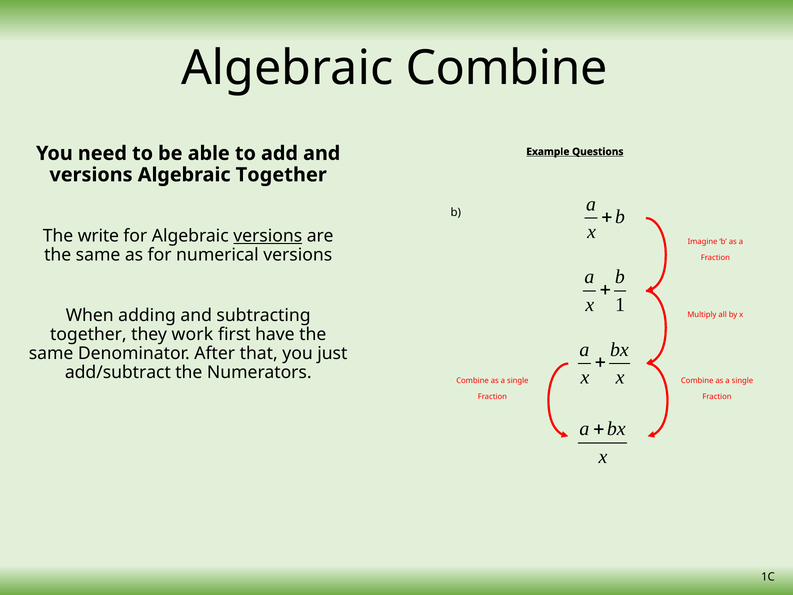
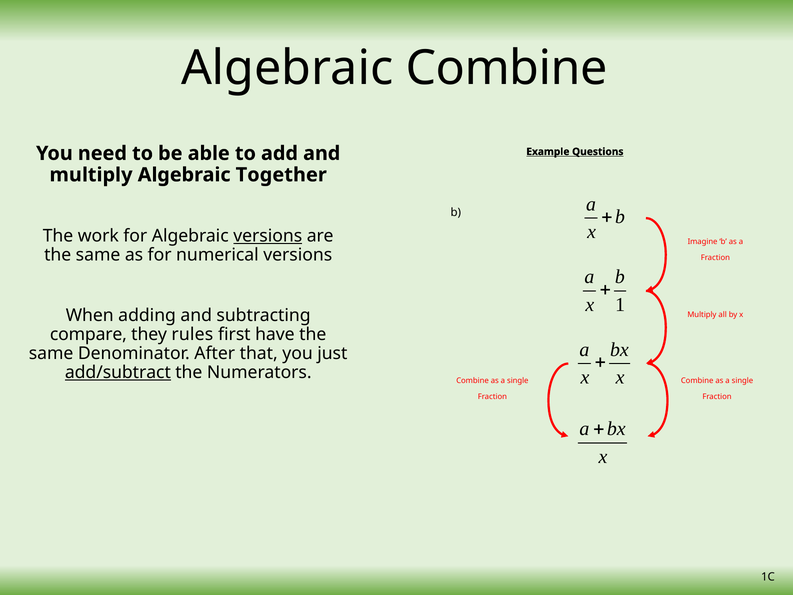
versions at (91, 175): versions -> multiply
write: write -> work
together at (88, 334): together -> compare
work: work -> rules
add/subtract underline: none -> present
